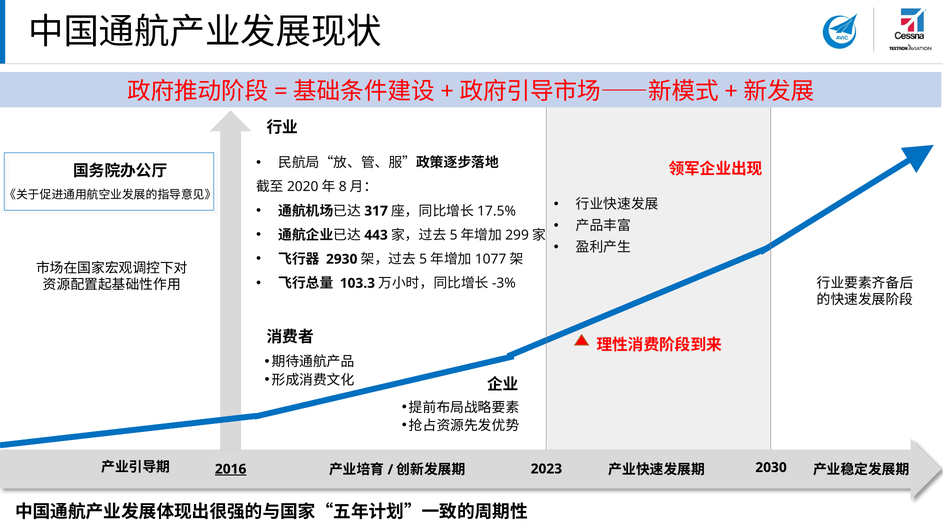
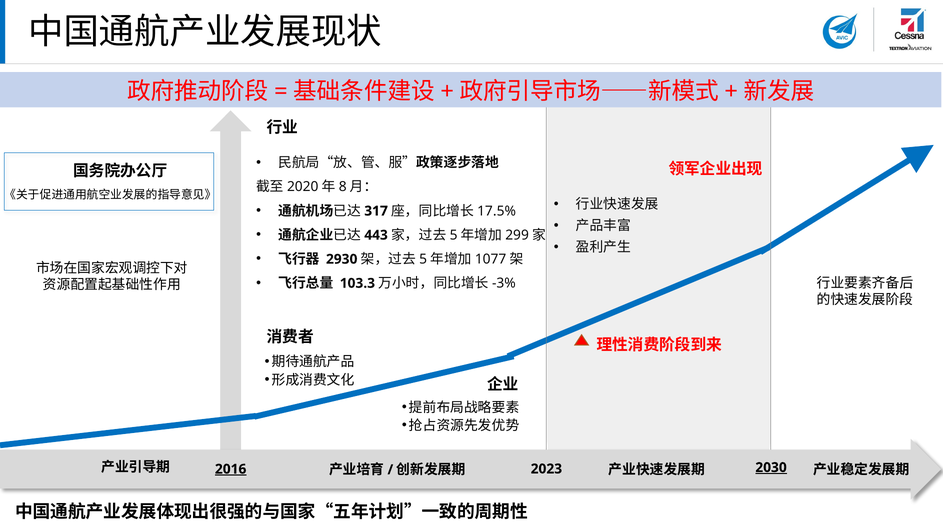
2030 underline: none -> present
